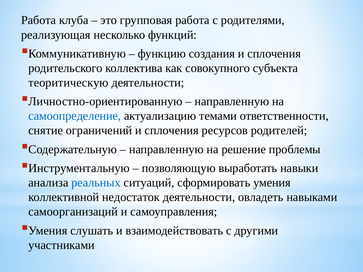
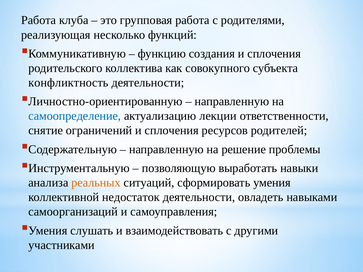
теоритическую: теоритическую -> конфликтность
темами: темами -> лекции
реальных colour: blue -> orange
